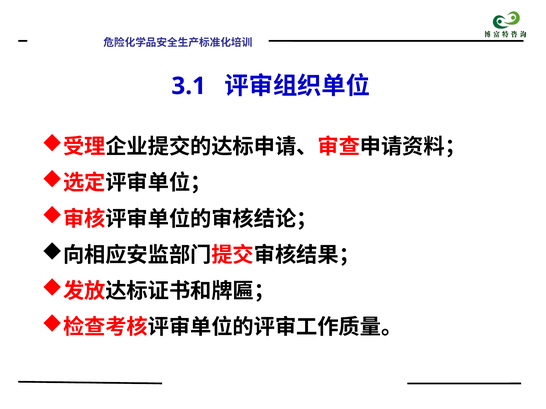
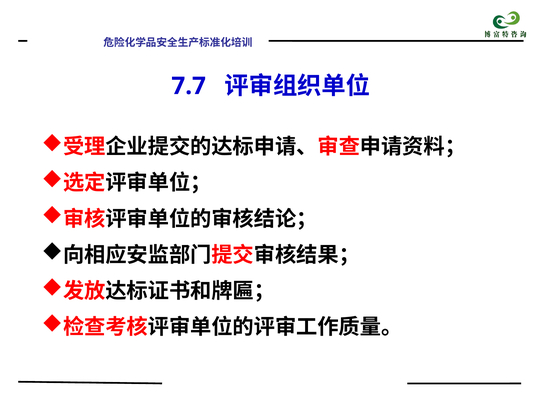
3.1: 3.1 -> 7.7
